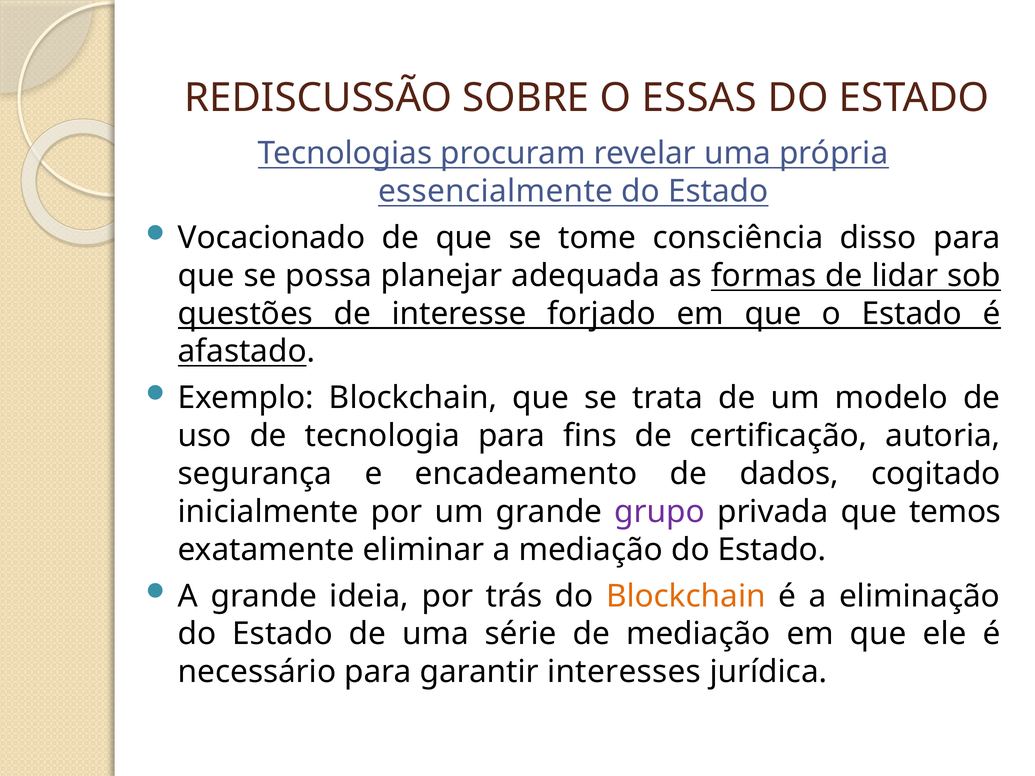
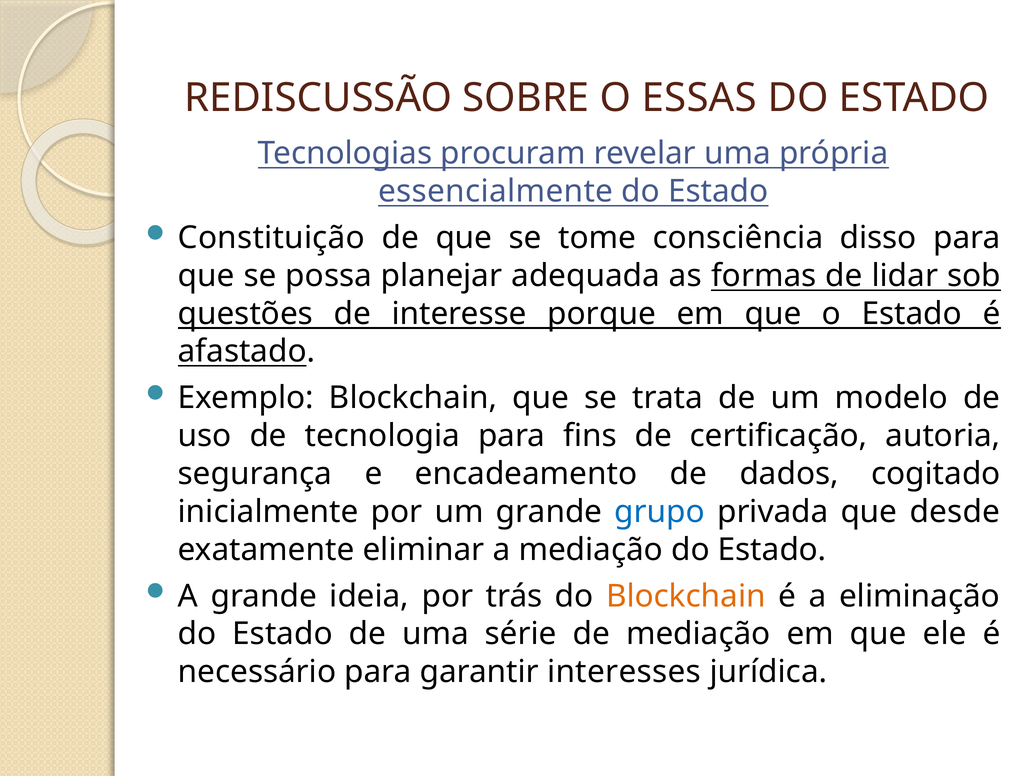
Vocacionado: Vocacionado -> Constituição
forjado: forjado -> porque
grupo colour: purple -> blue
temos: temos -> desde
